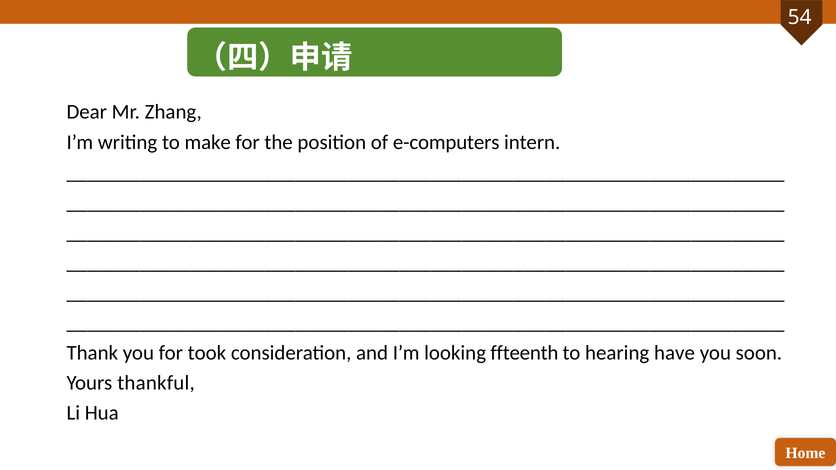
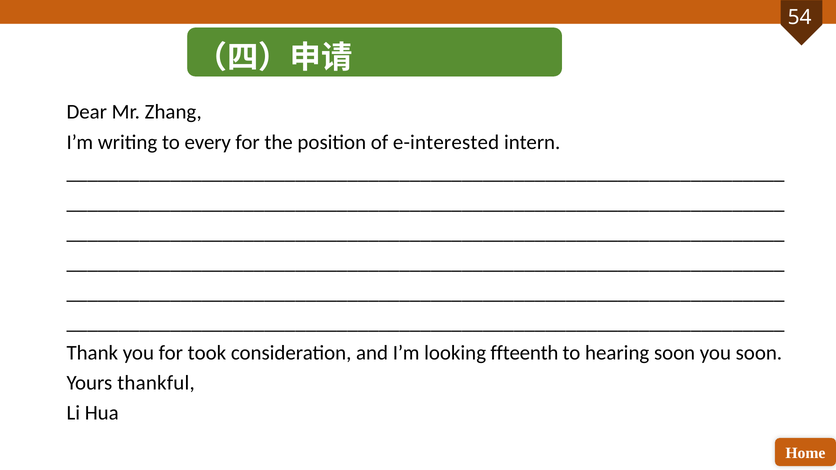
make: make -> every
e-computers: e-computers -> e-interested
hearing have: have -> soon
